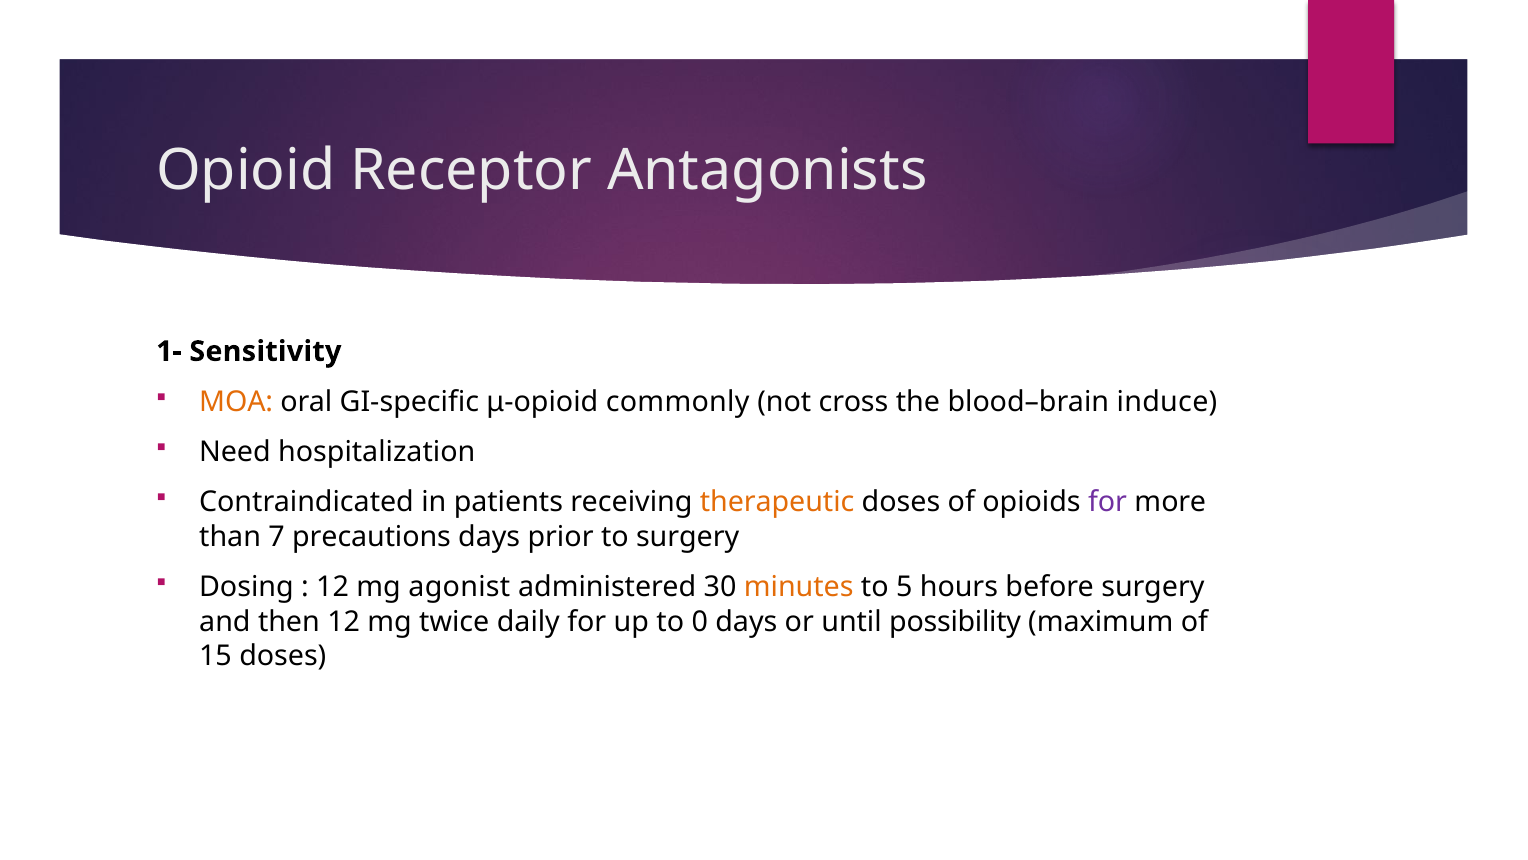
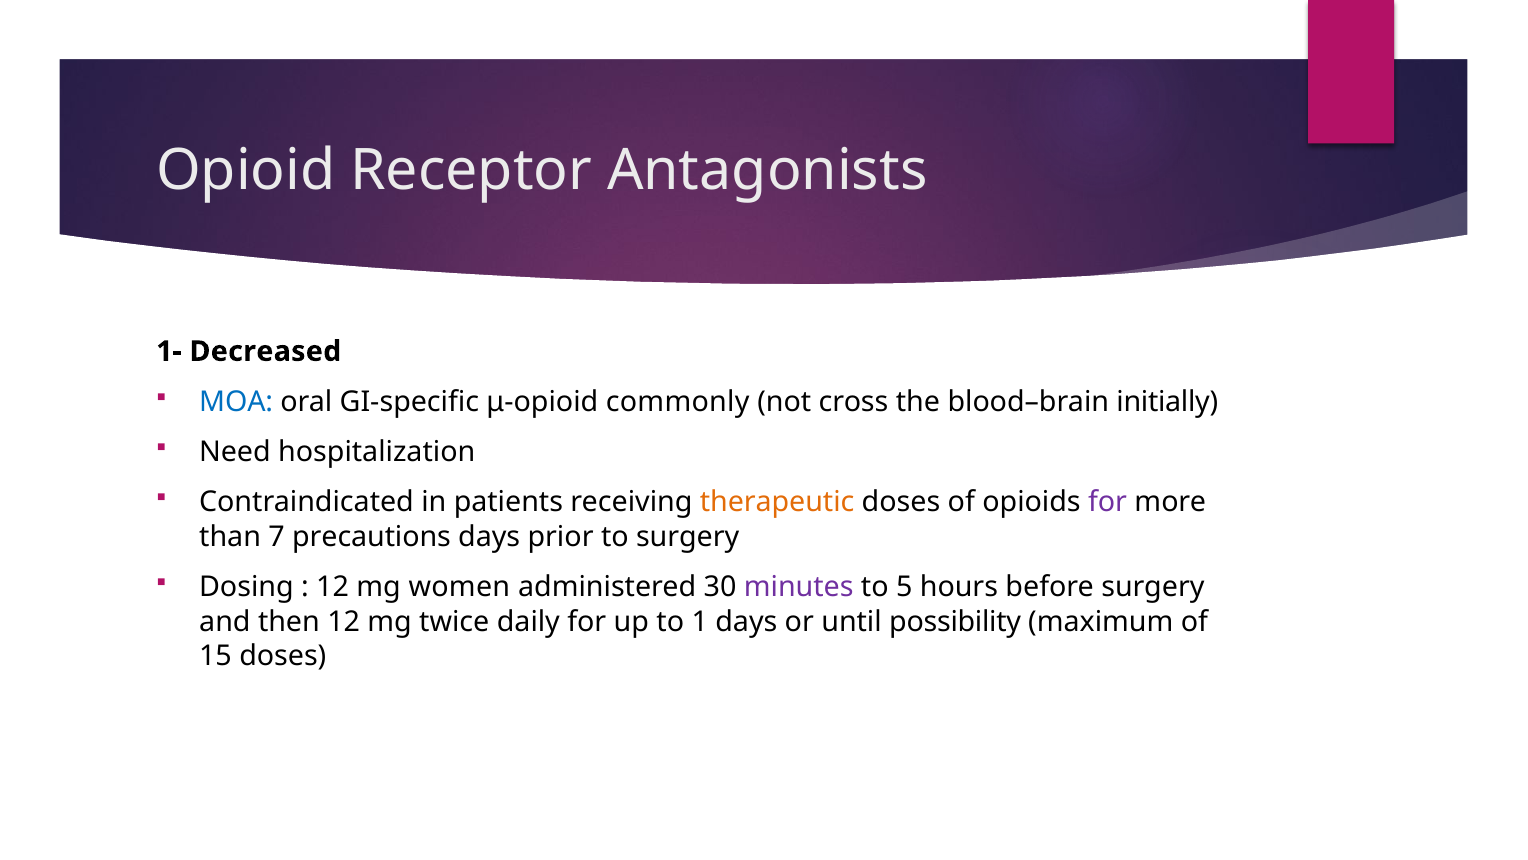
Sensitivity: Sensitivity -> Decreased
MOA colour: orange -> blue
induce: induce -> initially
agonist: agonist -> women
minutes colour: orange -> purple
0: 0 -> 1
